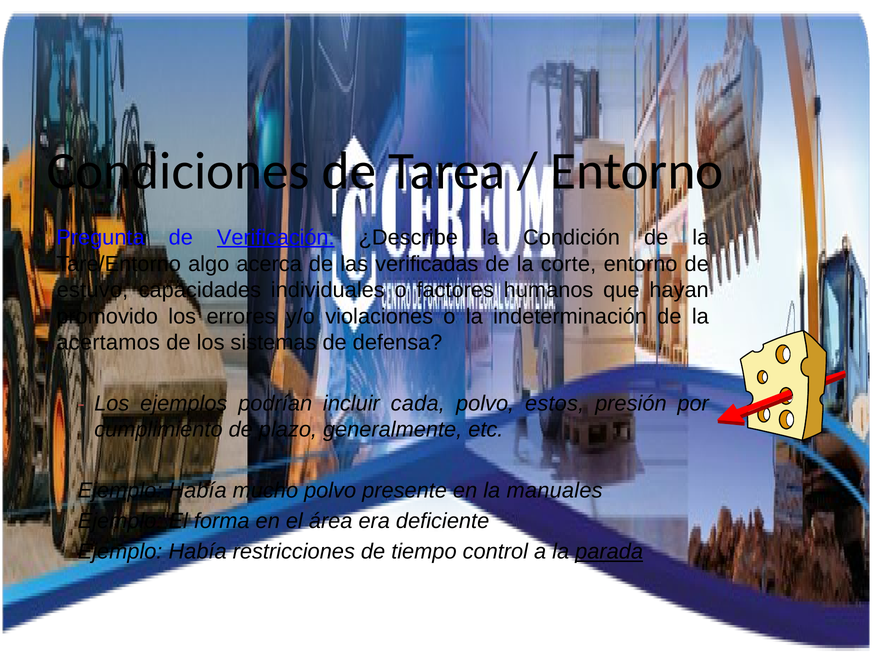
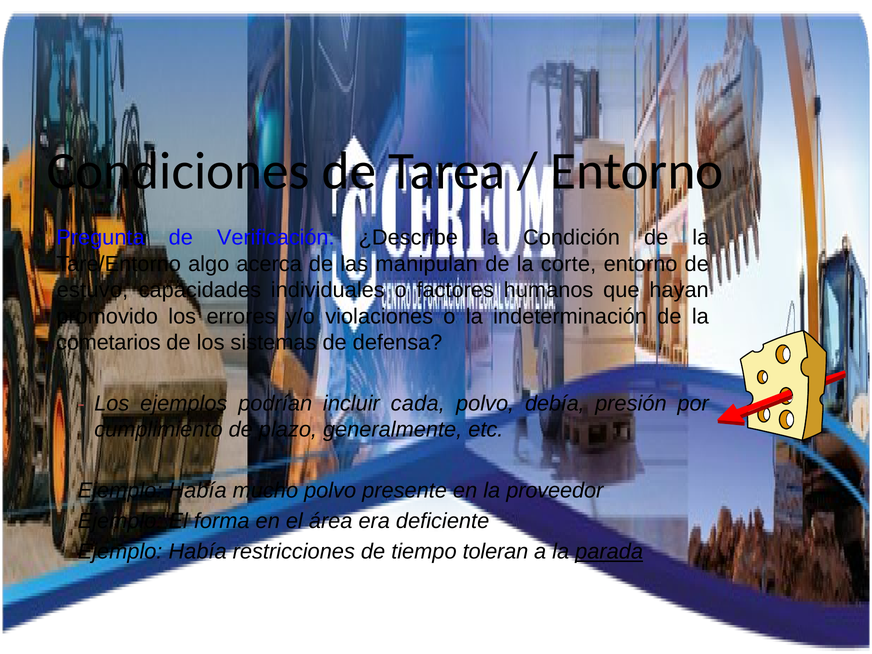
Verificación underline: present -> none
verificadas: verificadas -> manipulan
acertamos: acertamos -> cometarios
estos: estos -> debía
manuales: manuales -> proveedor
control: control -> toleran
